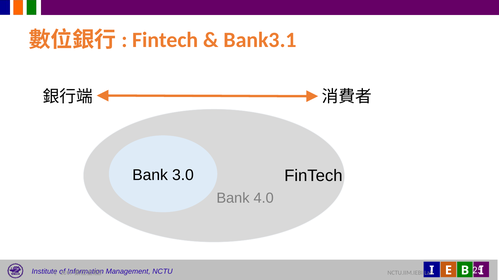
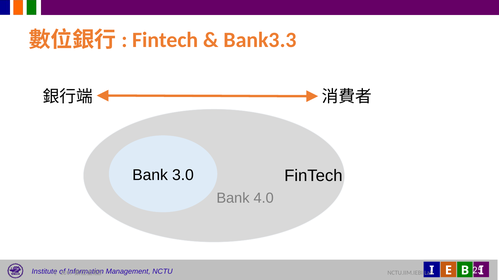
Bank3.1: Bank3.1 -> Bank3.3
